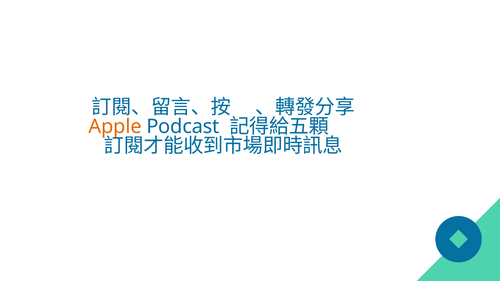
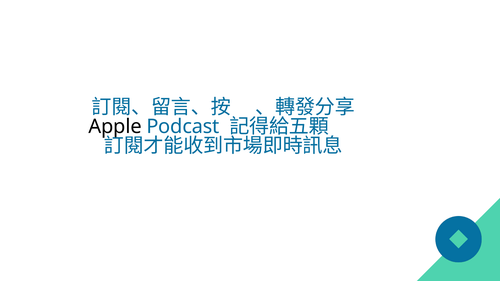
Apple colour: orange -> black
